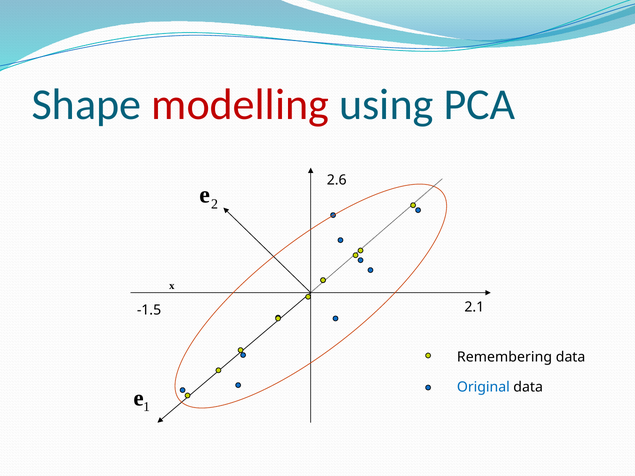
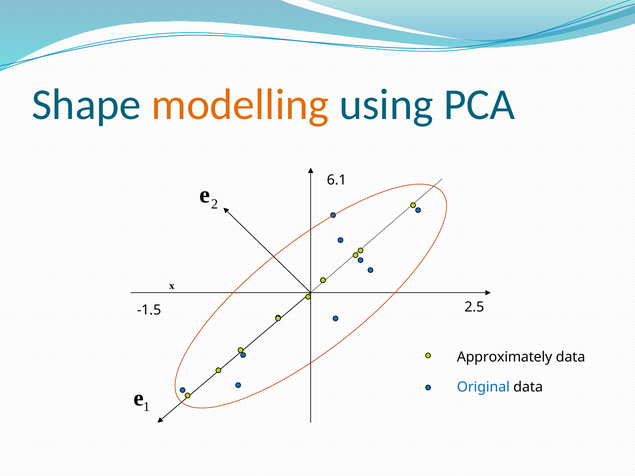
modelling colour: red -> orange
2.6: 2.6 -> 6.1
2.1: 2.1 -> 2.5
Remembering: Remembering -> Approximately
